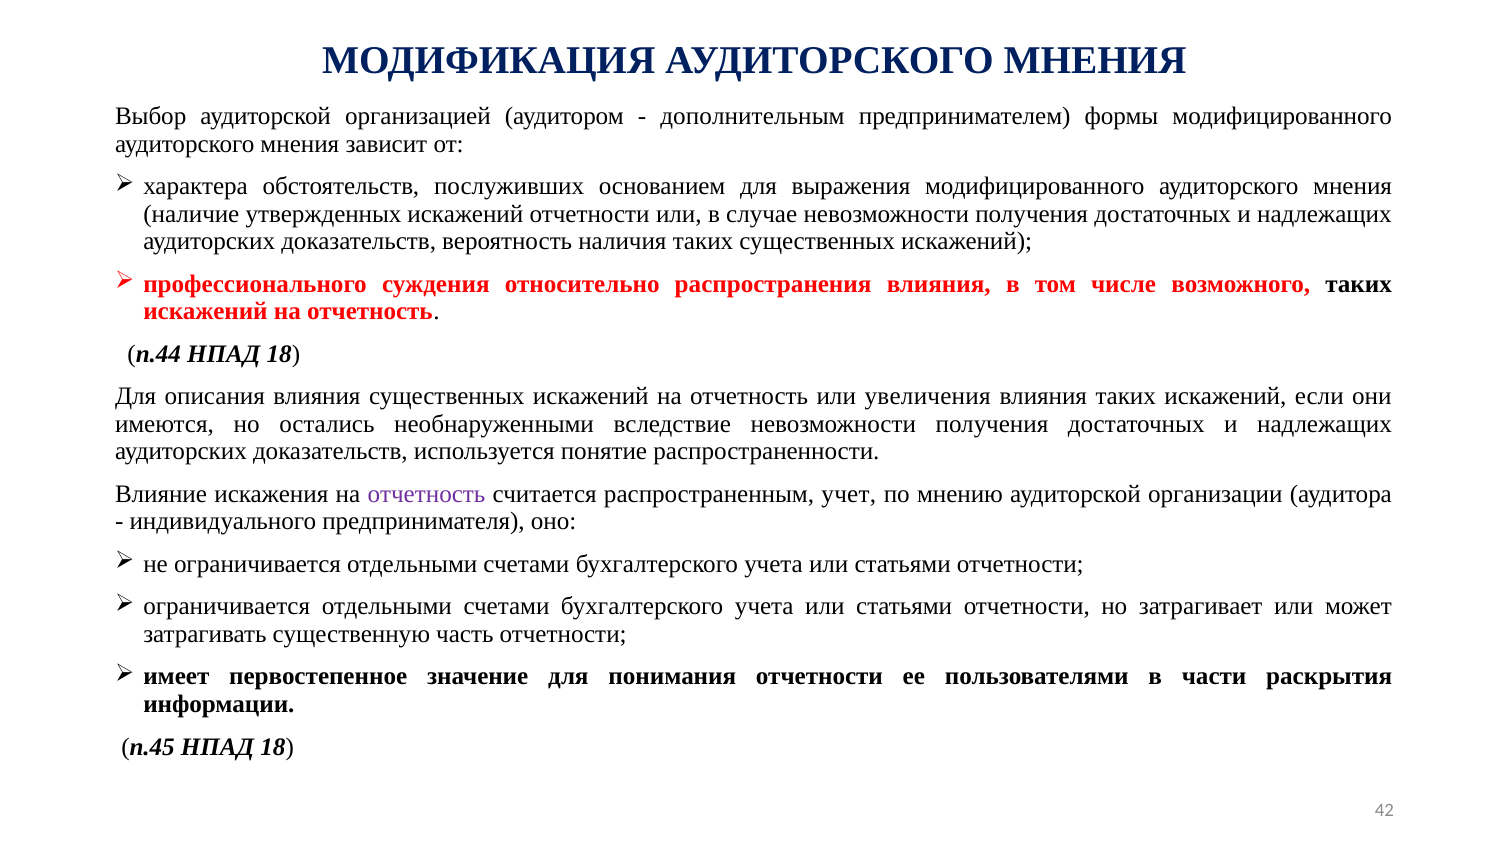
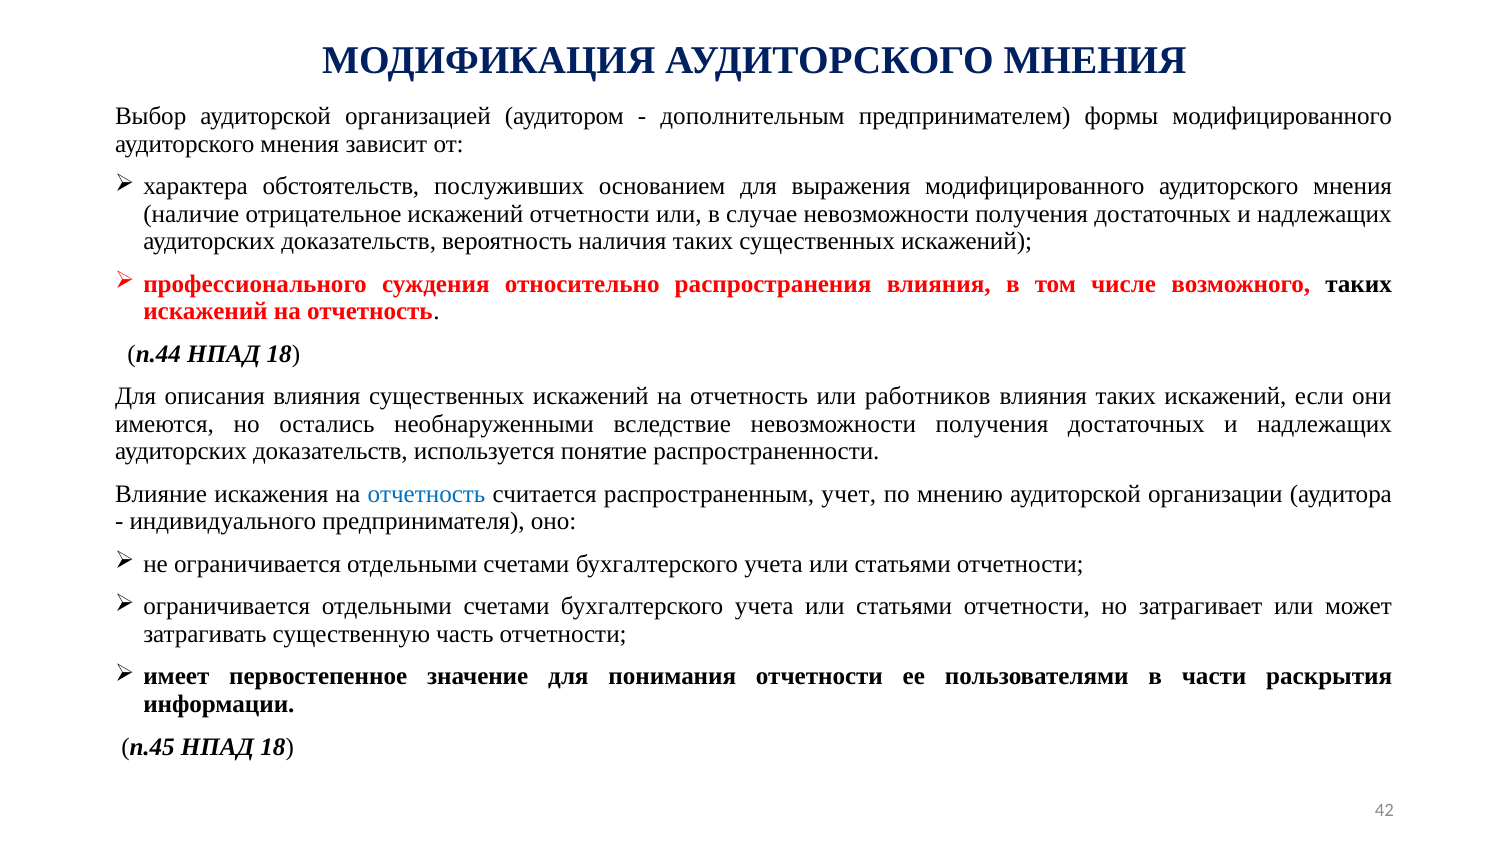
утвержденных: утвержденных -> отрицательное
увеличения: увеличения -> работников
отчетность at (426, 494) colour: purple -> blue
